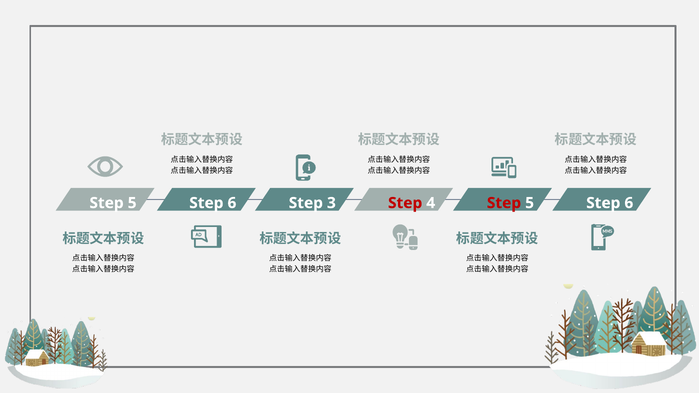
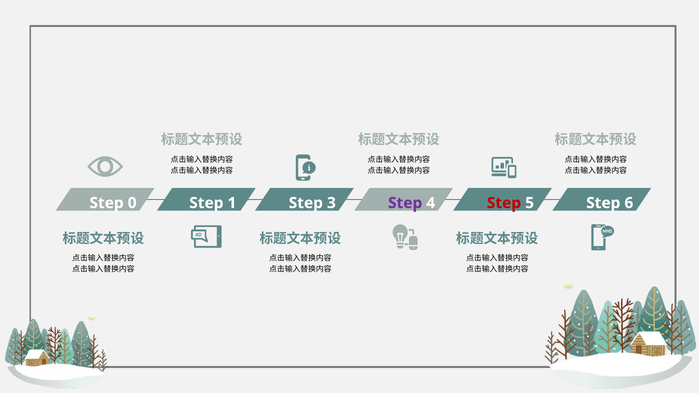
5 at (132, 203): 5 -> 0
6 at (232, 203): 6 -> 1
Step at (405, 203) colour: red -> purple
